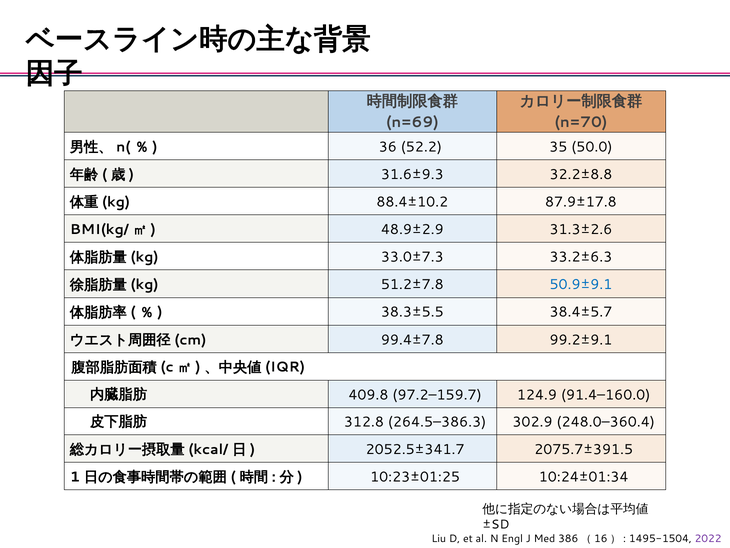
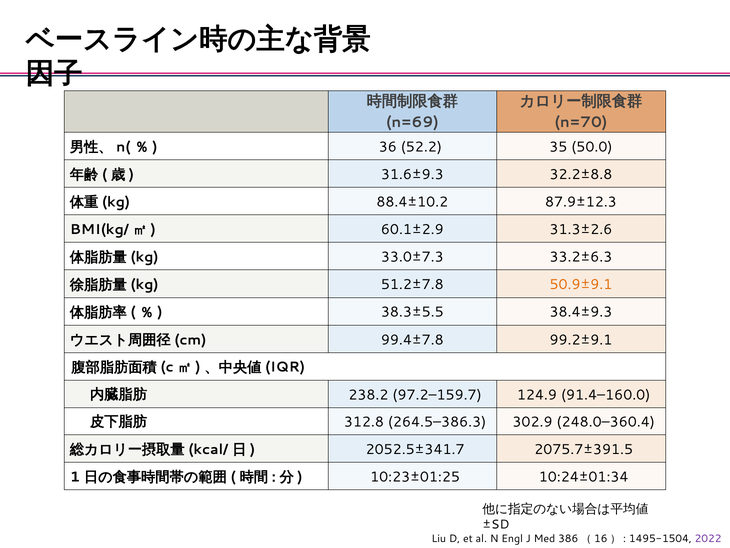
87.9±17.8: 87.9±17.8 -> 87.9±12.3
48.9±2.9: 48.9±2.9 -> 60.1±2.9
50.9±9.1 colour: blue -> orange
38.4±5.7: 38.4±5.7 -> 38.4±9.3
409.8: 409.8 -> 238.2
